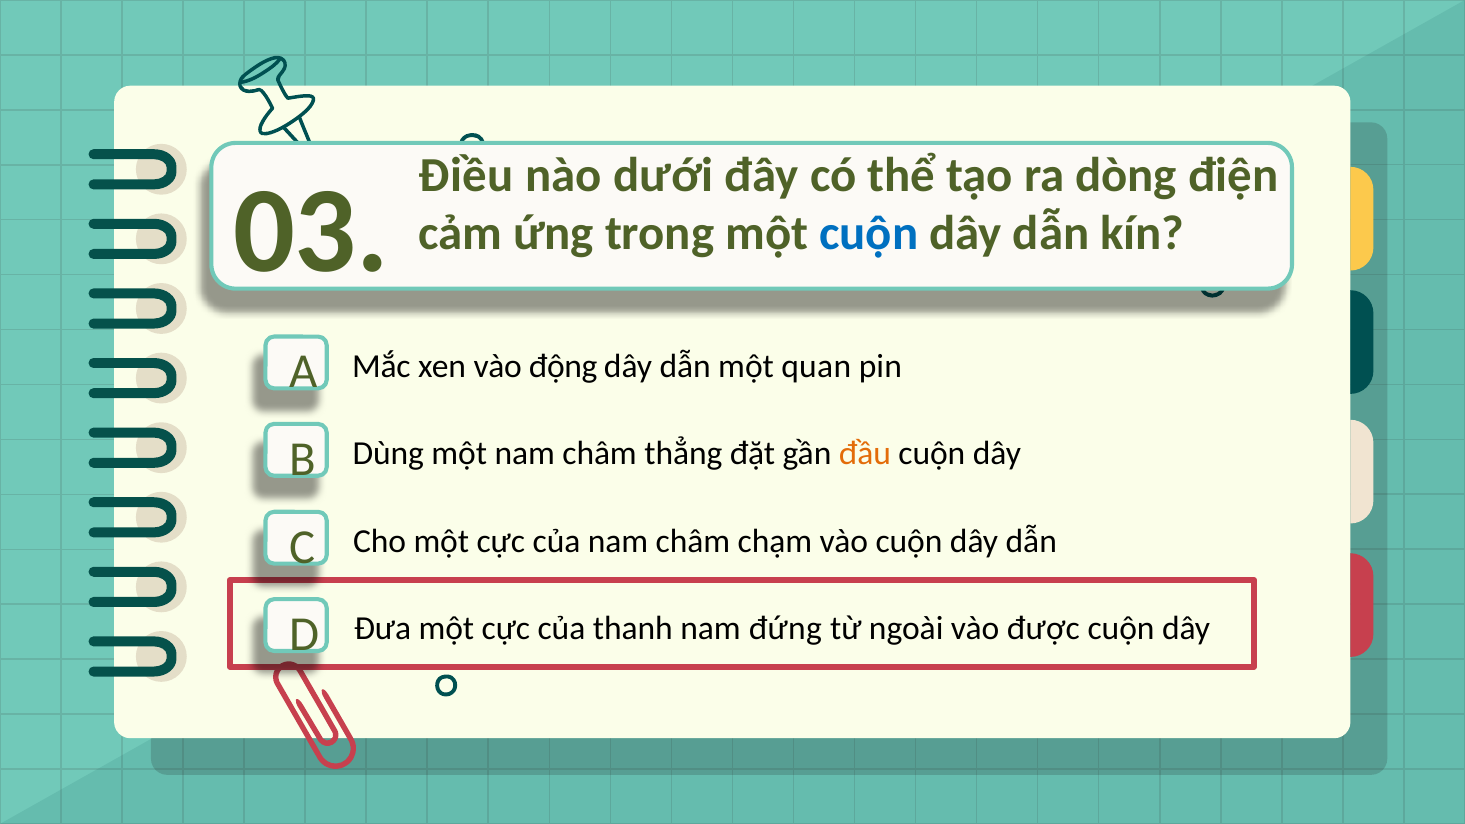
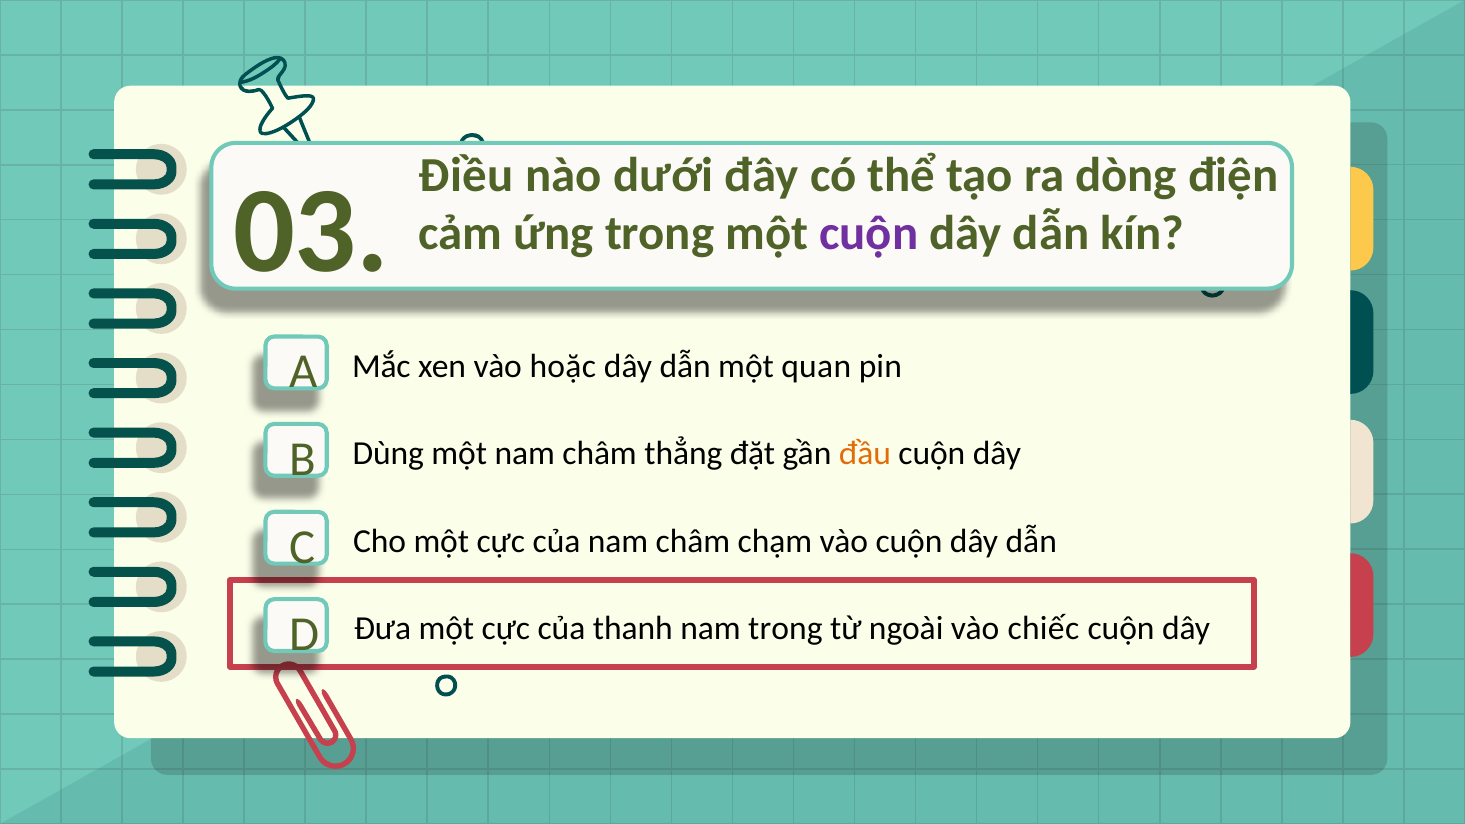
cuộn at (869, 234) colour: blue -> purple
động: động -> hoặc
nam đứng: đứng -> trong
được: được -> chiếc
